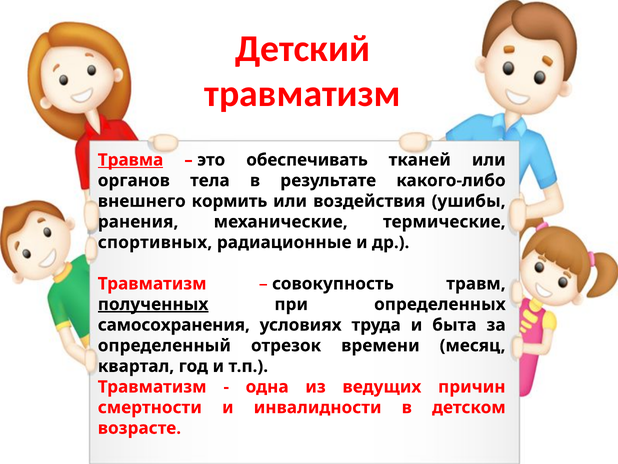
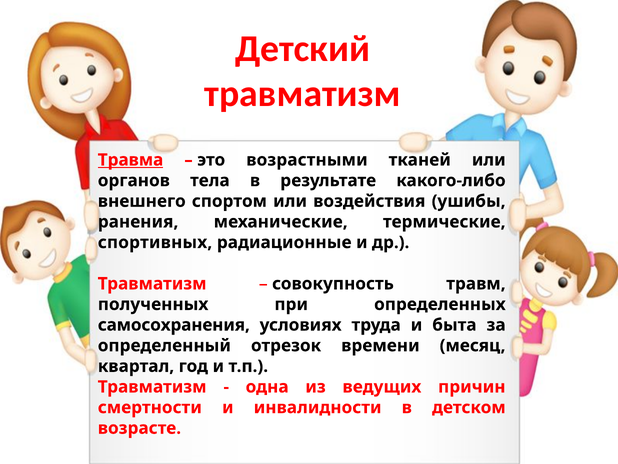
обеспечивать: обеспечивать -> возрастными
кормить: кормить -> спортом
полученных underline: present -> none
